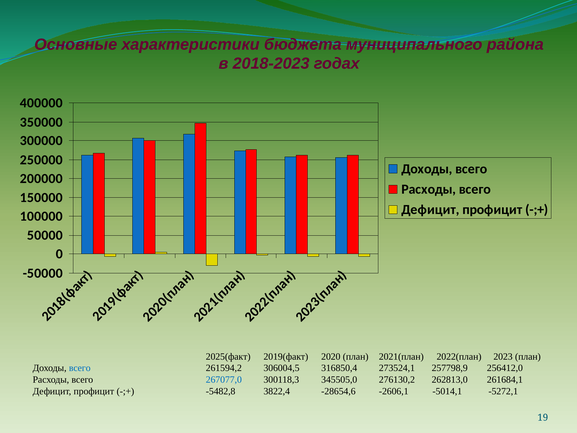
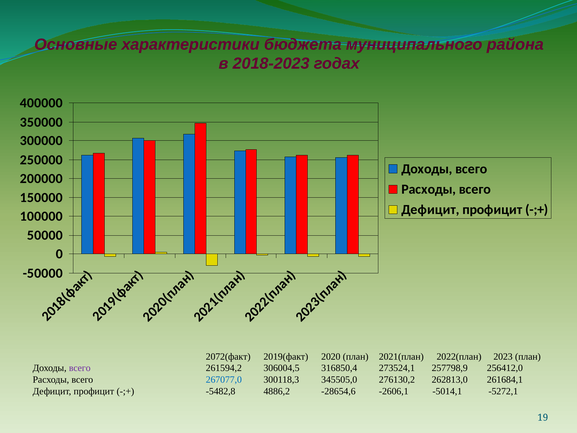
2025(факт: 2025(факт -> 2072(факт
всего at (80, 368) colour: blue -> purple
3822,4: 3822,4 -> 4886,2
